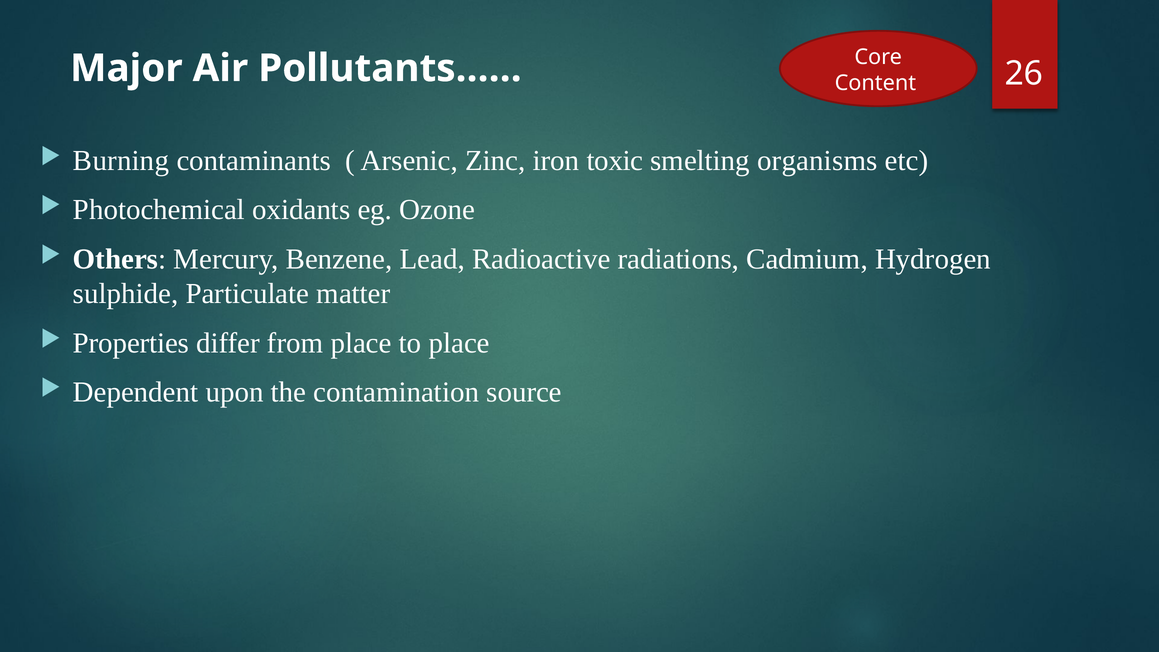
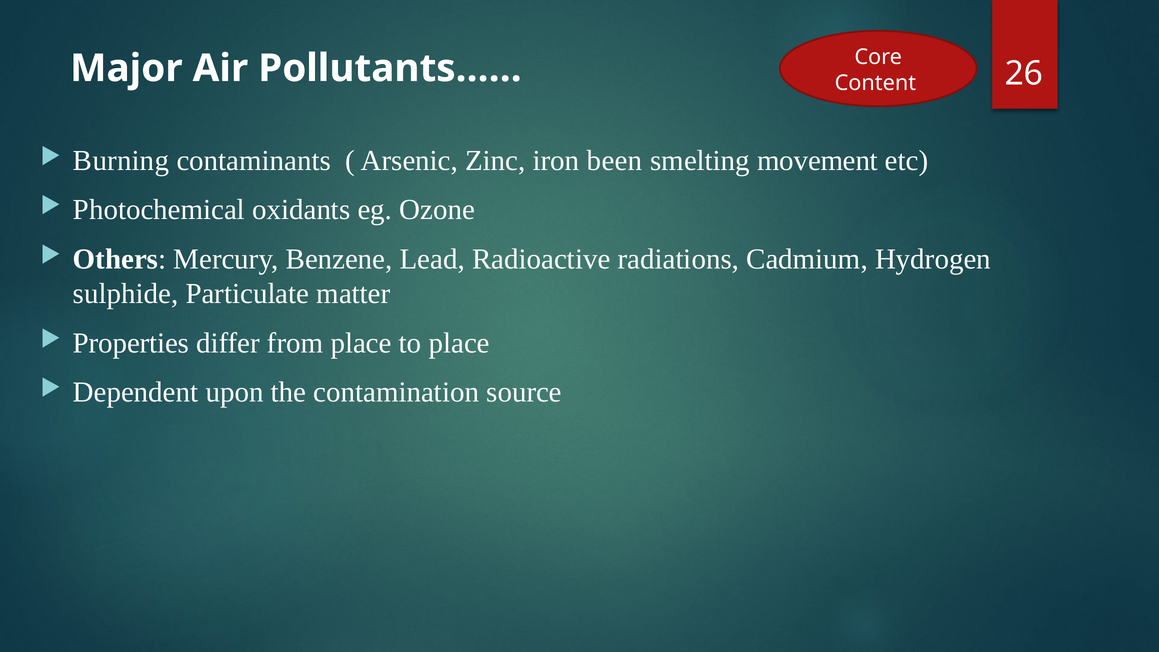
toxic: toxic -> been
organisms: organisms -> movement
